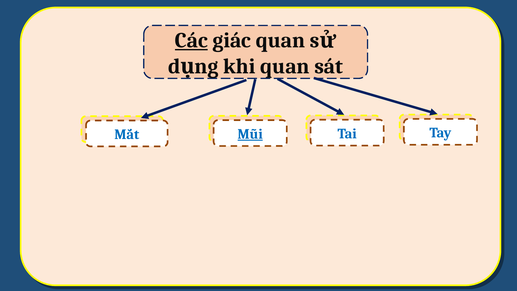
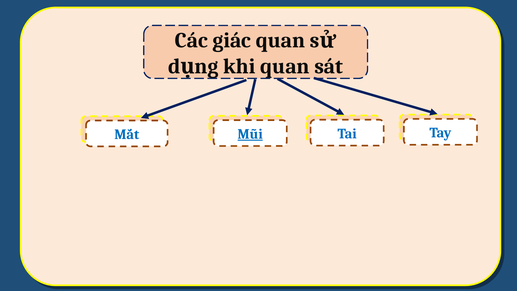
Các underline: present -> none
